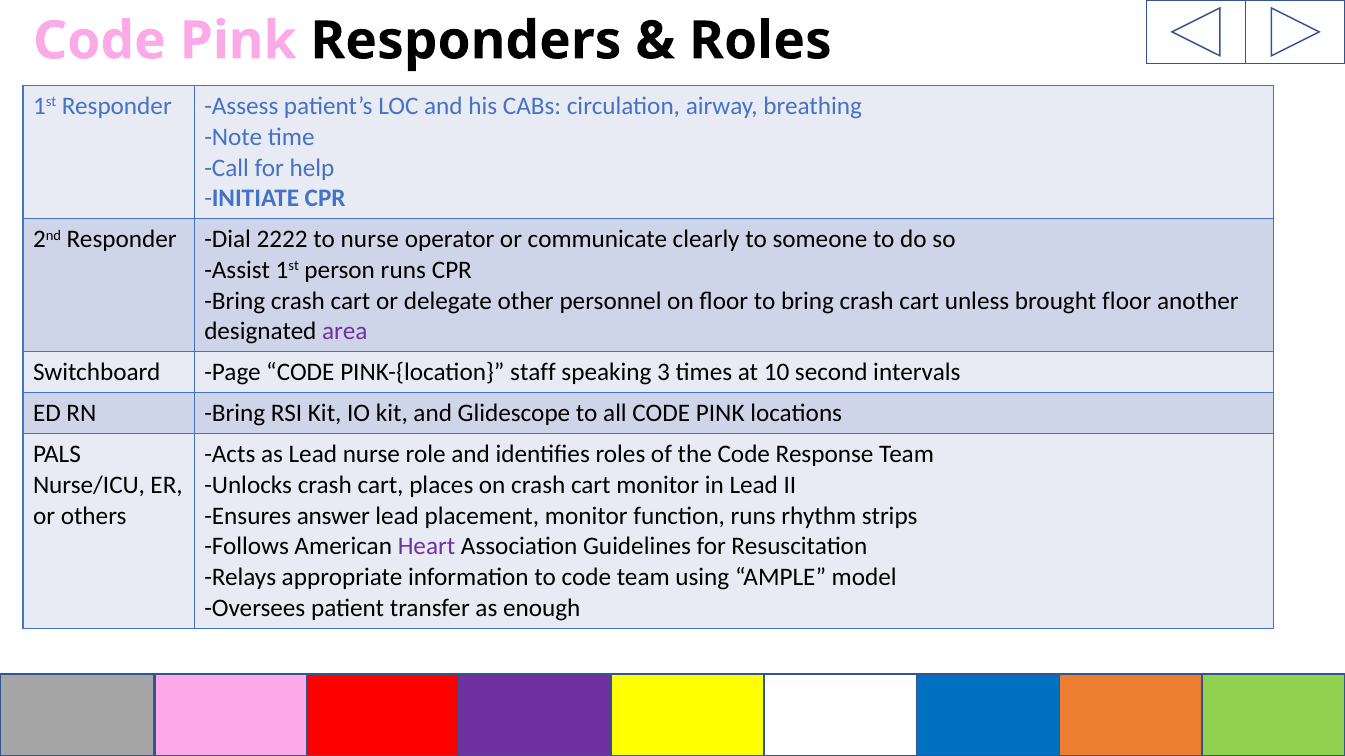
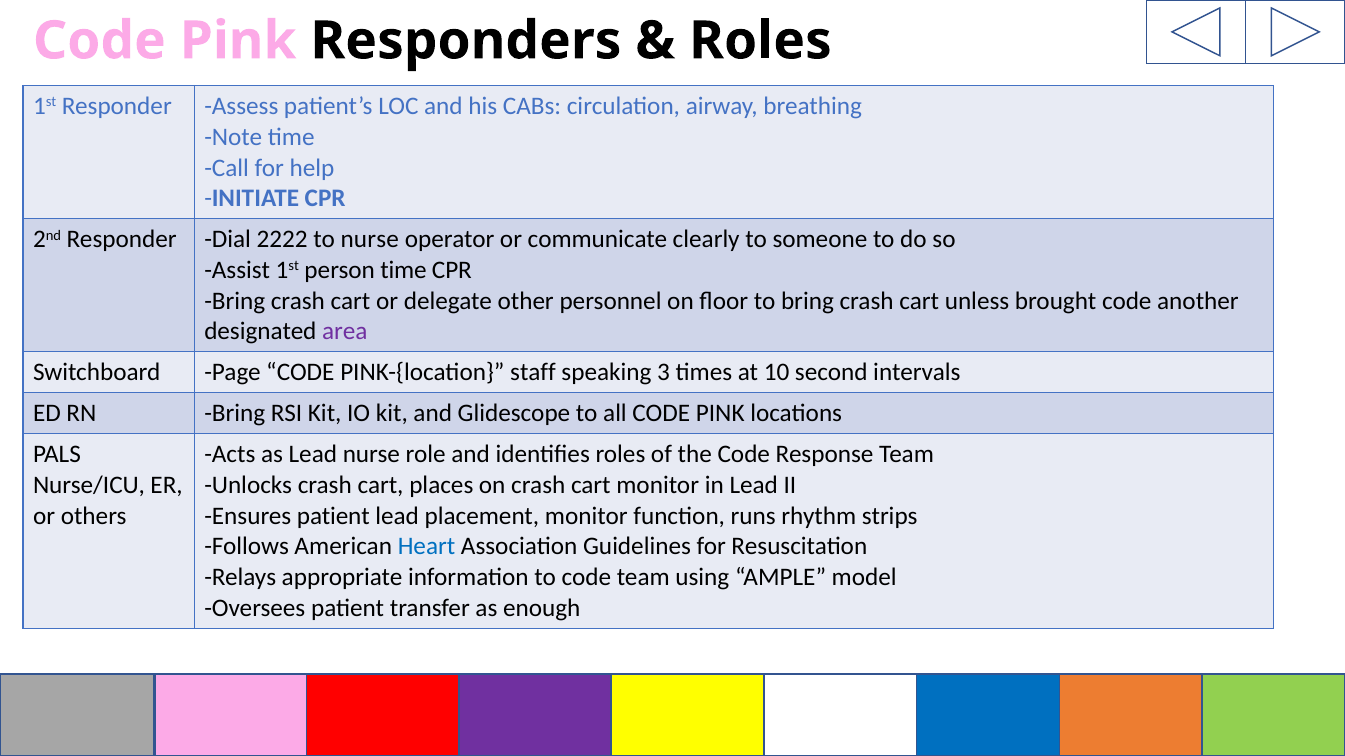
person runs: runs -> time
brought floor: floor -> code
Ensures answer: answer -> patient
Heart colour: purple -> blue
